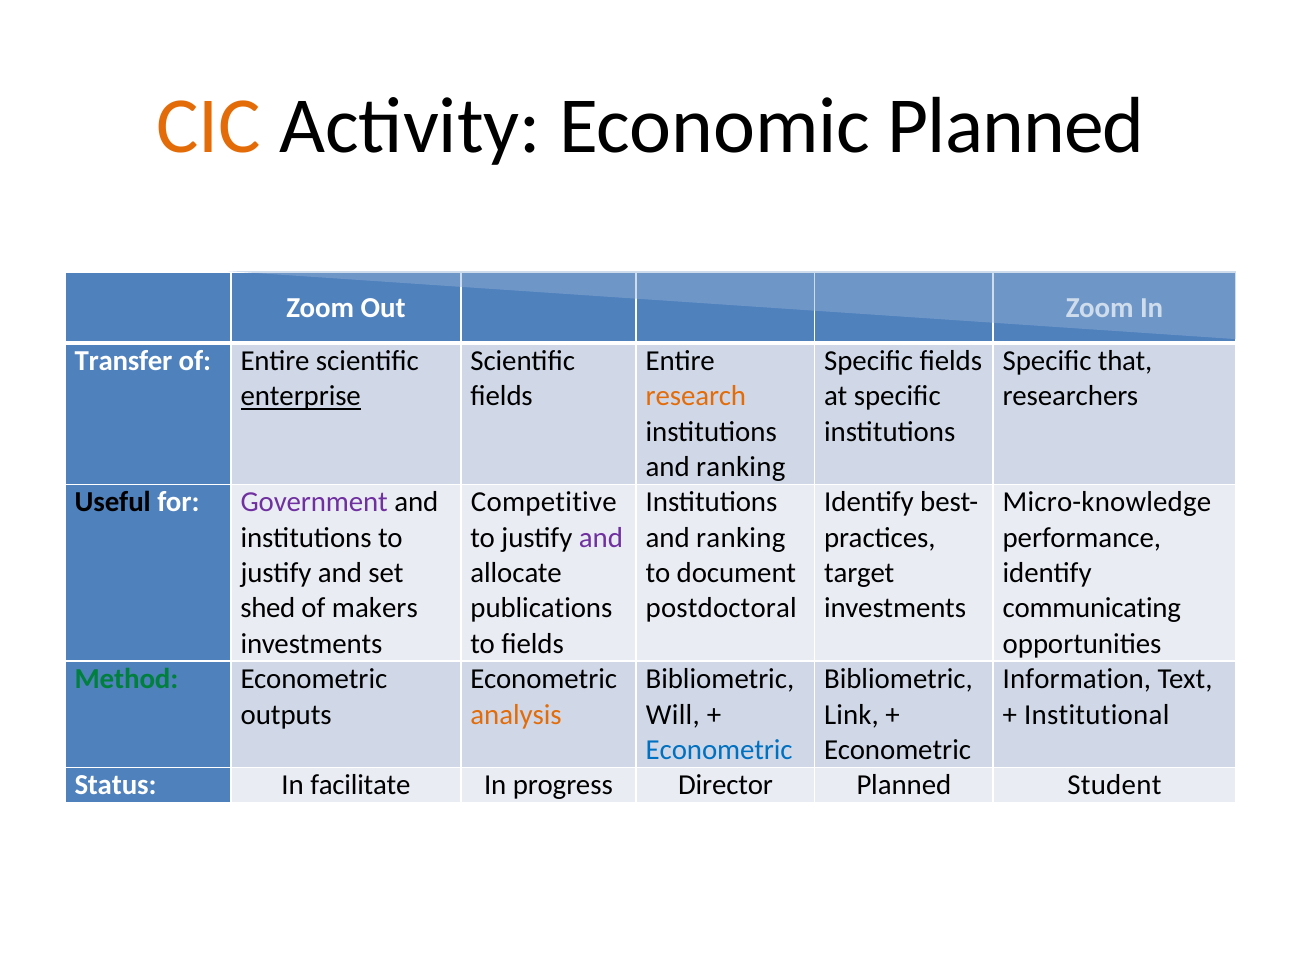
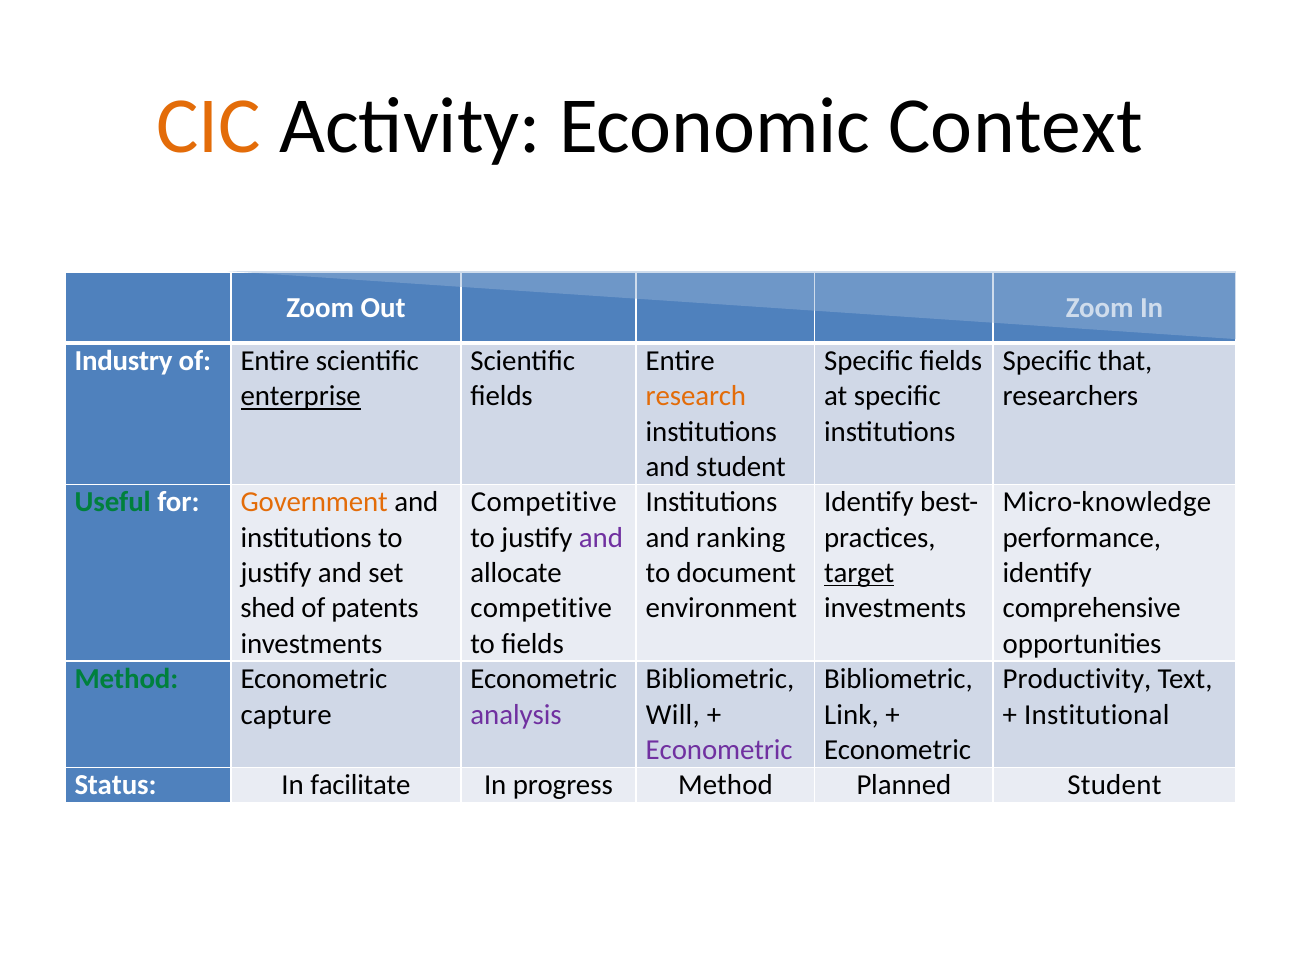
Economic Planned: Planned -> Context
Transfer: Transfer -> Industry
ranking at (741, 467): ranking -> student
Useful colour: black -> green
Government colour: purple -> orange
target underline: none -> present
makers: makers -> patents
publications at (541, 608): publications -> competitive
postdoctoral: postdoctoral -> environment
communicating: communicating -> comprehensive
Information: Information -> Productivity
outputs: outputs -> capture
analysis colour: orange -> purple
Econometric at (719, 750) colour: blue -> purple
progress Director: Director -> Method
